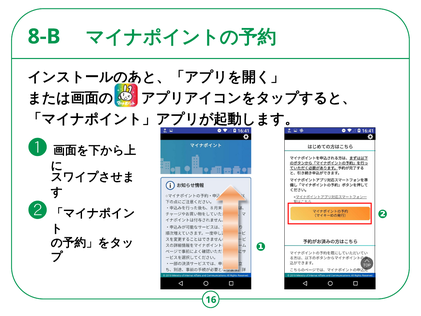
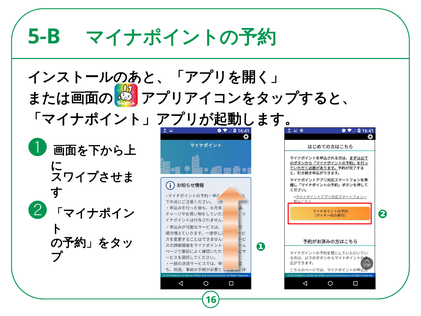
8-B: 8-B -> 5-B
